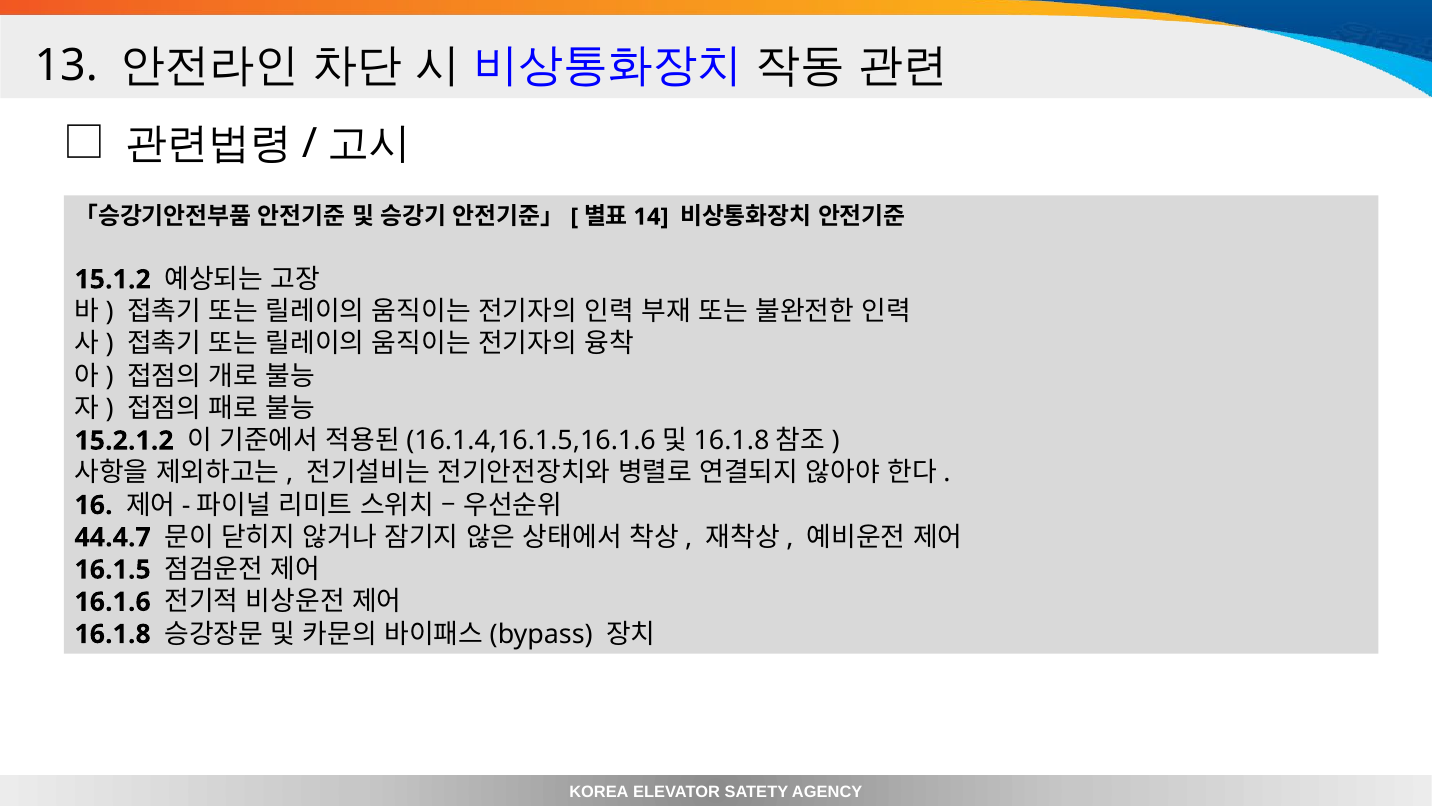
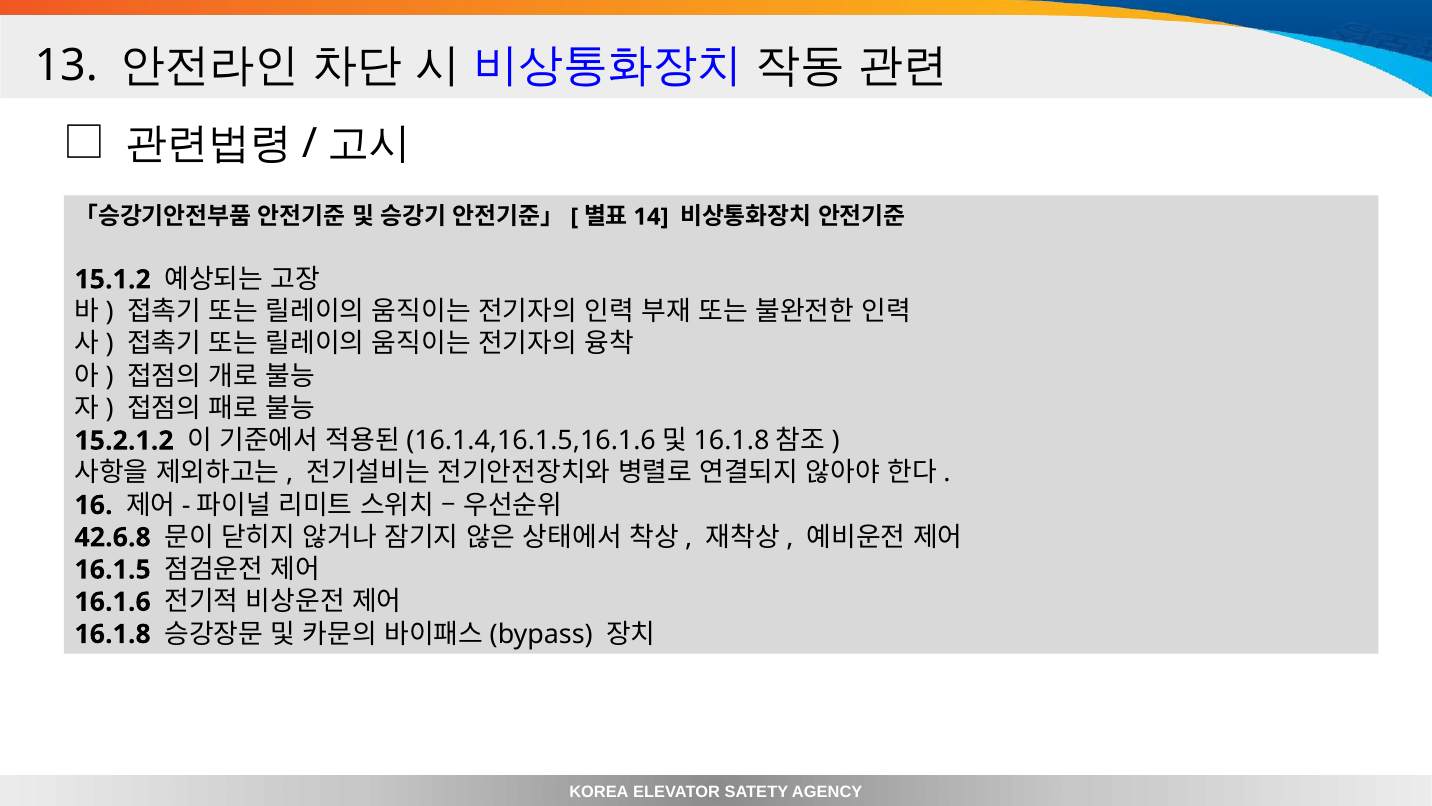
44.4.7: 44.4.7 -> 42.6.8
